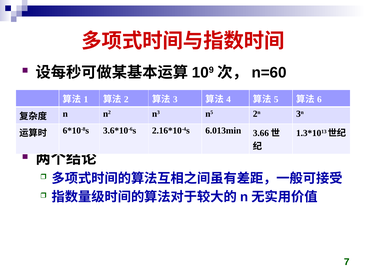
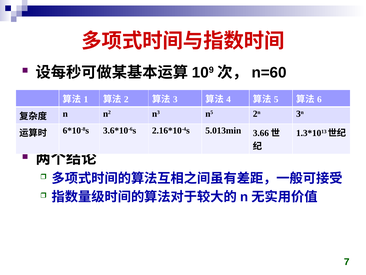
6.013min: 6.013min -> 5.013min
